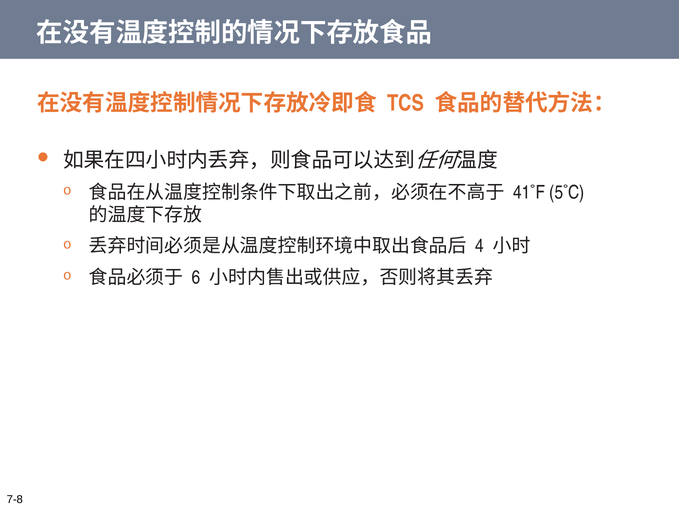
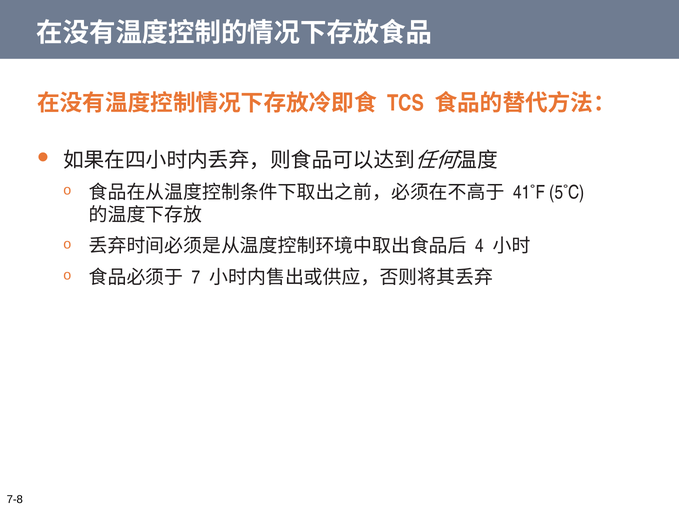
6: 6 -> 7
